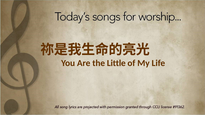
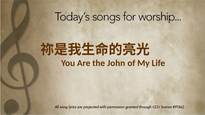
Little: Little -> John
